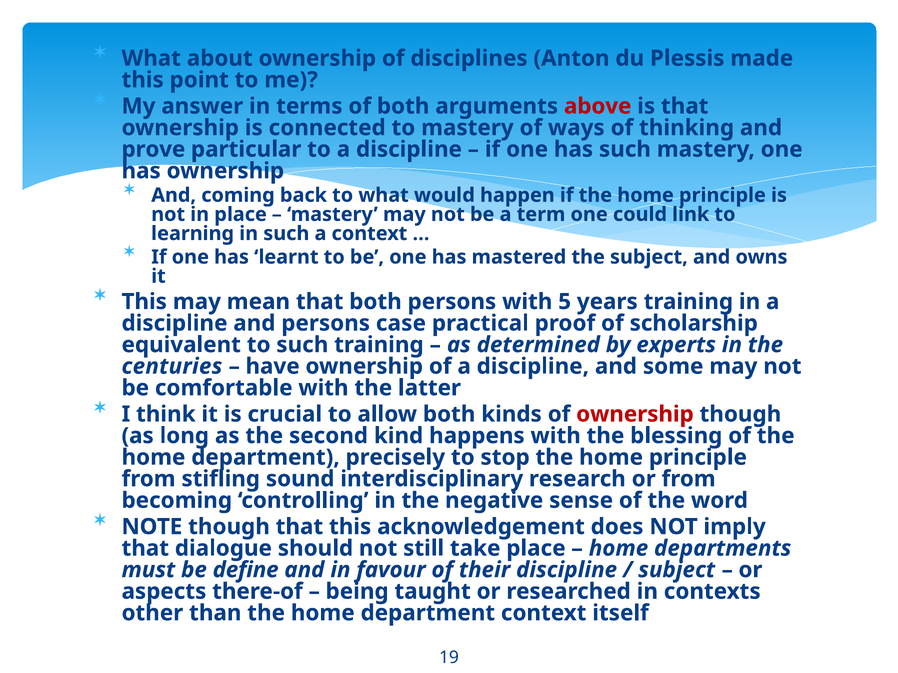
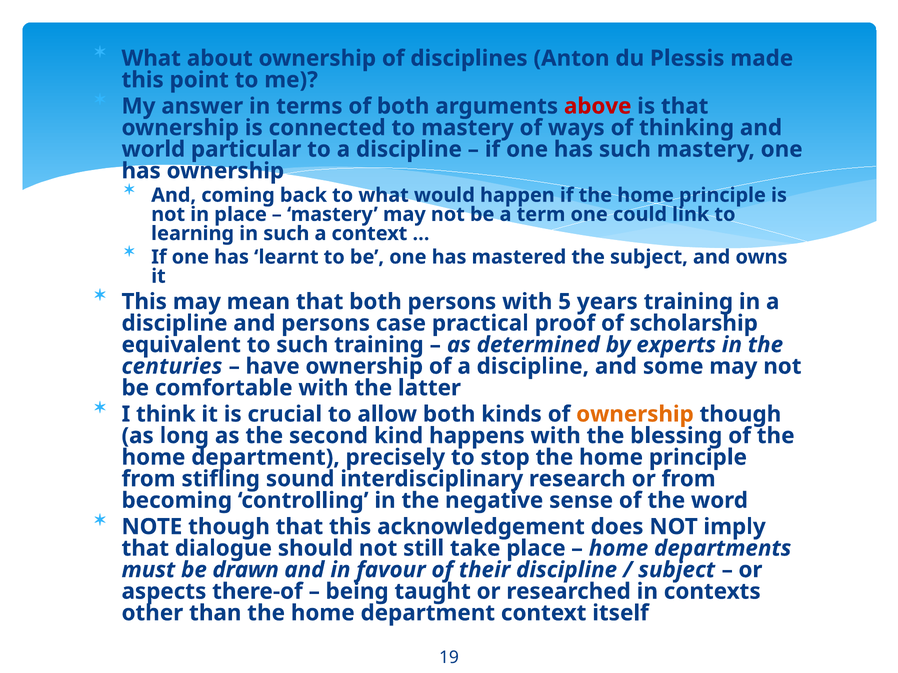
prove: prove -> world
ownership at (635, 415) colour: red -> orange
define: define -> drawn
